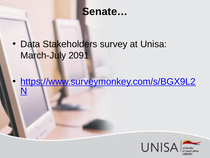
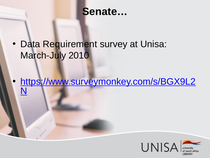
Stakeholders: Stakeholders -> Requirement
2091: 2091 -> 2010
